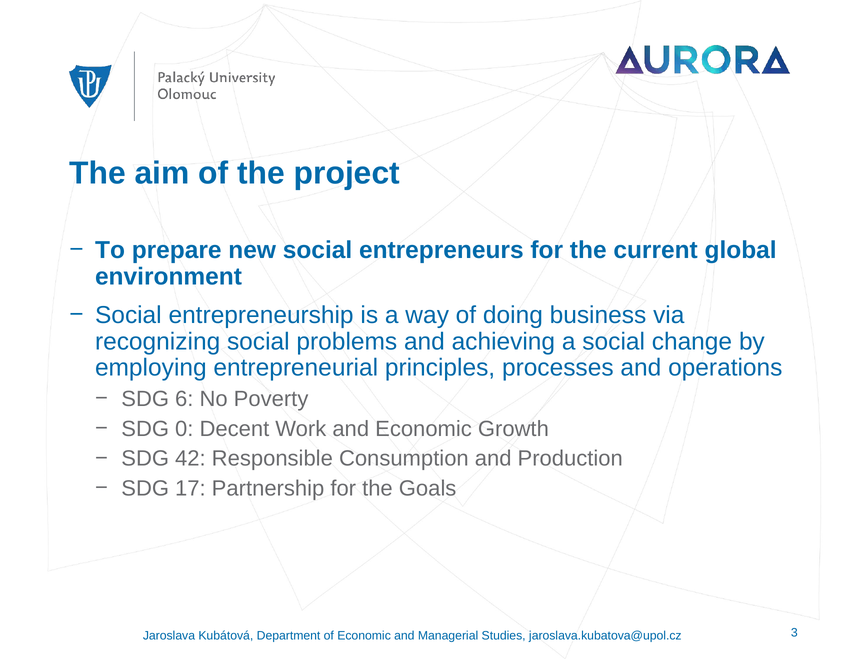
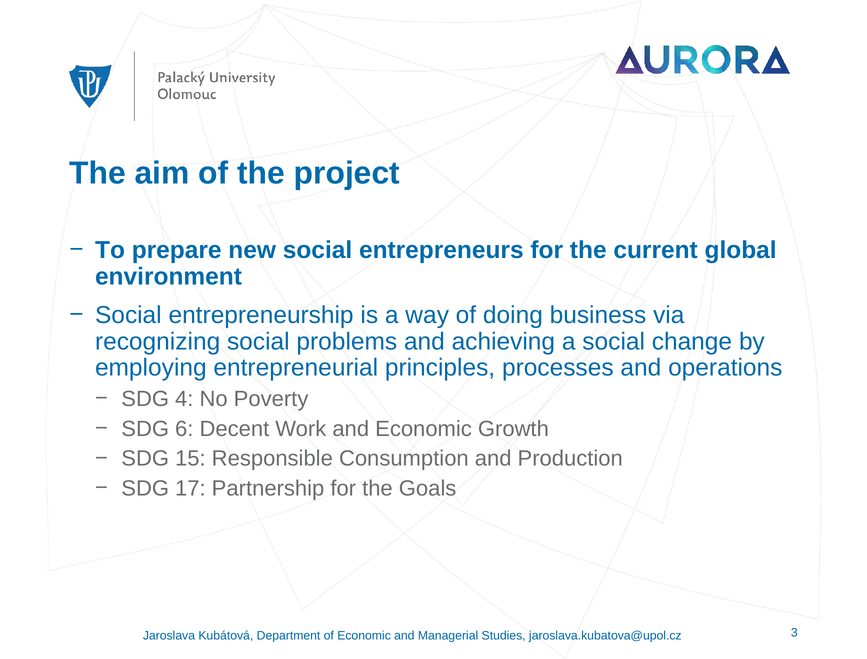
6: 6 -> 4
0: 0 -> 6
42: 42 -> 15
